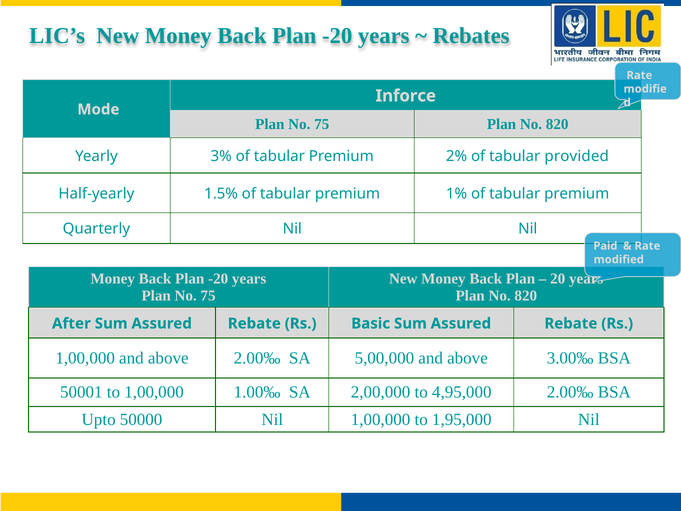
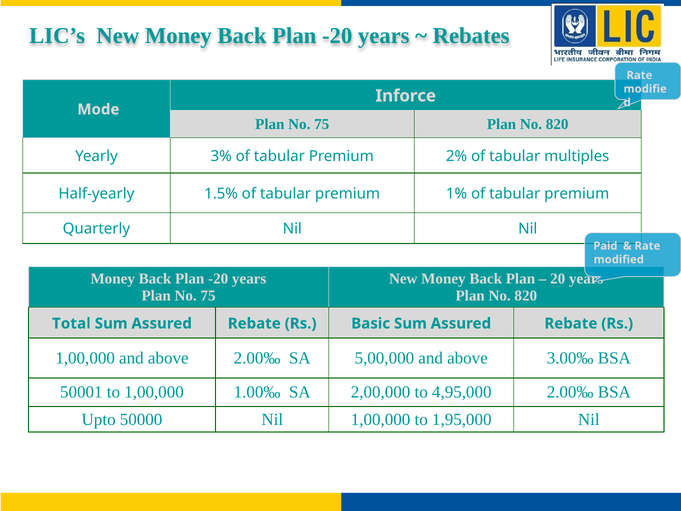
provided: provided -> multiples
After: After -> Total
